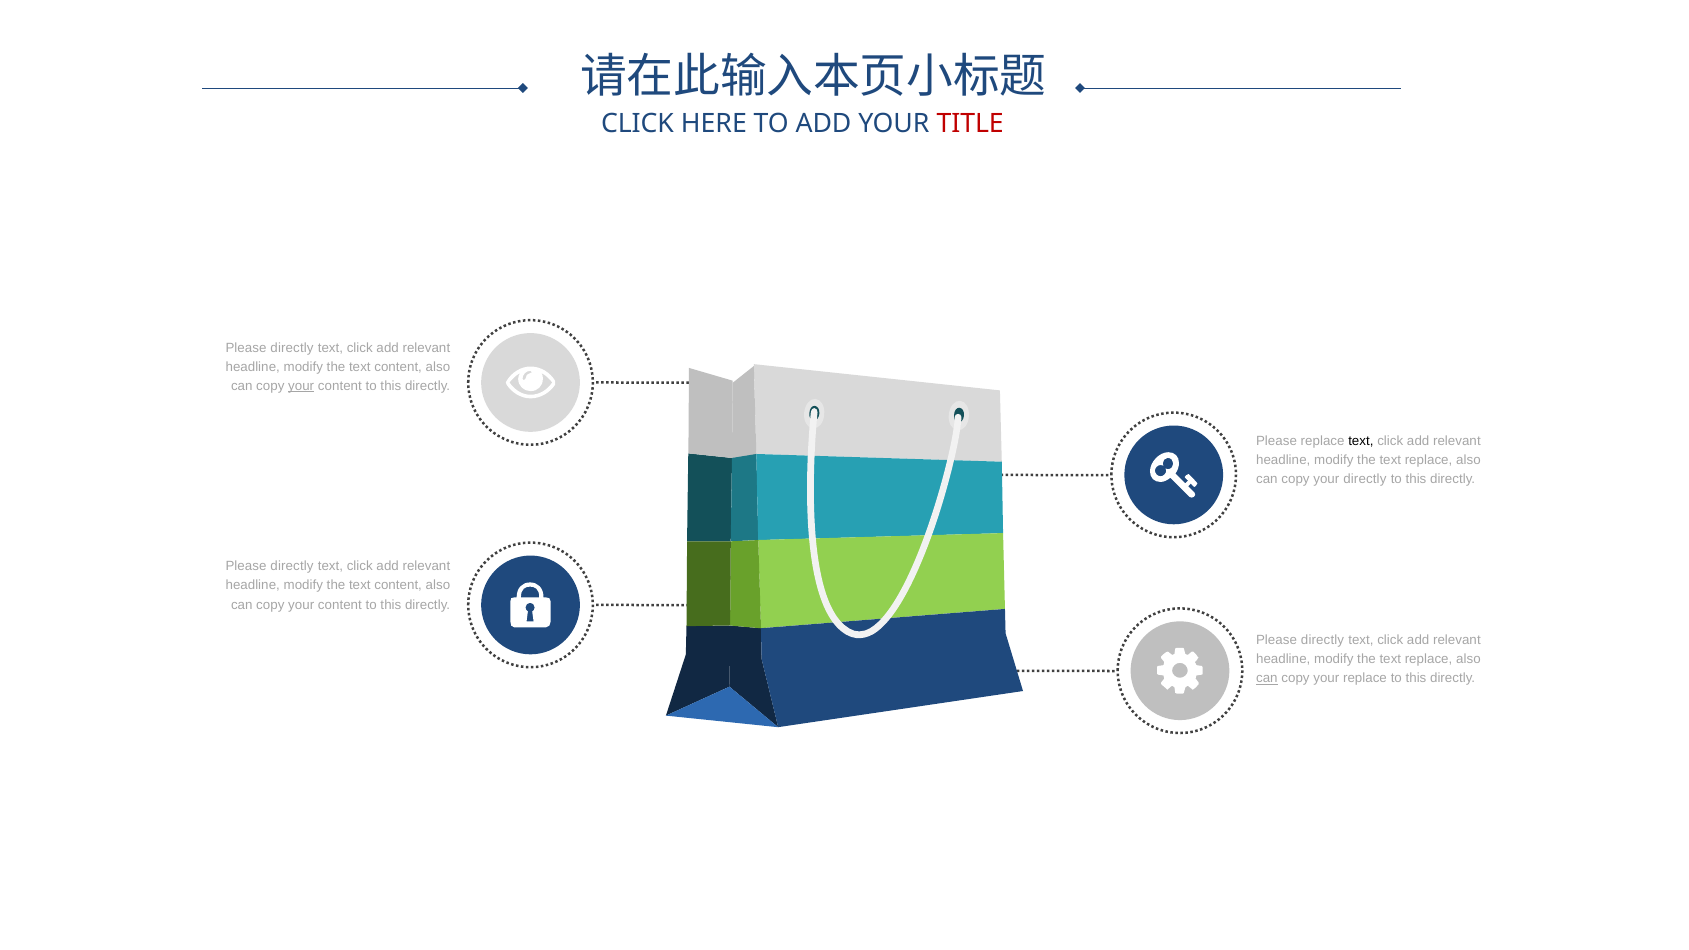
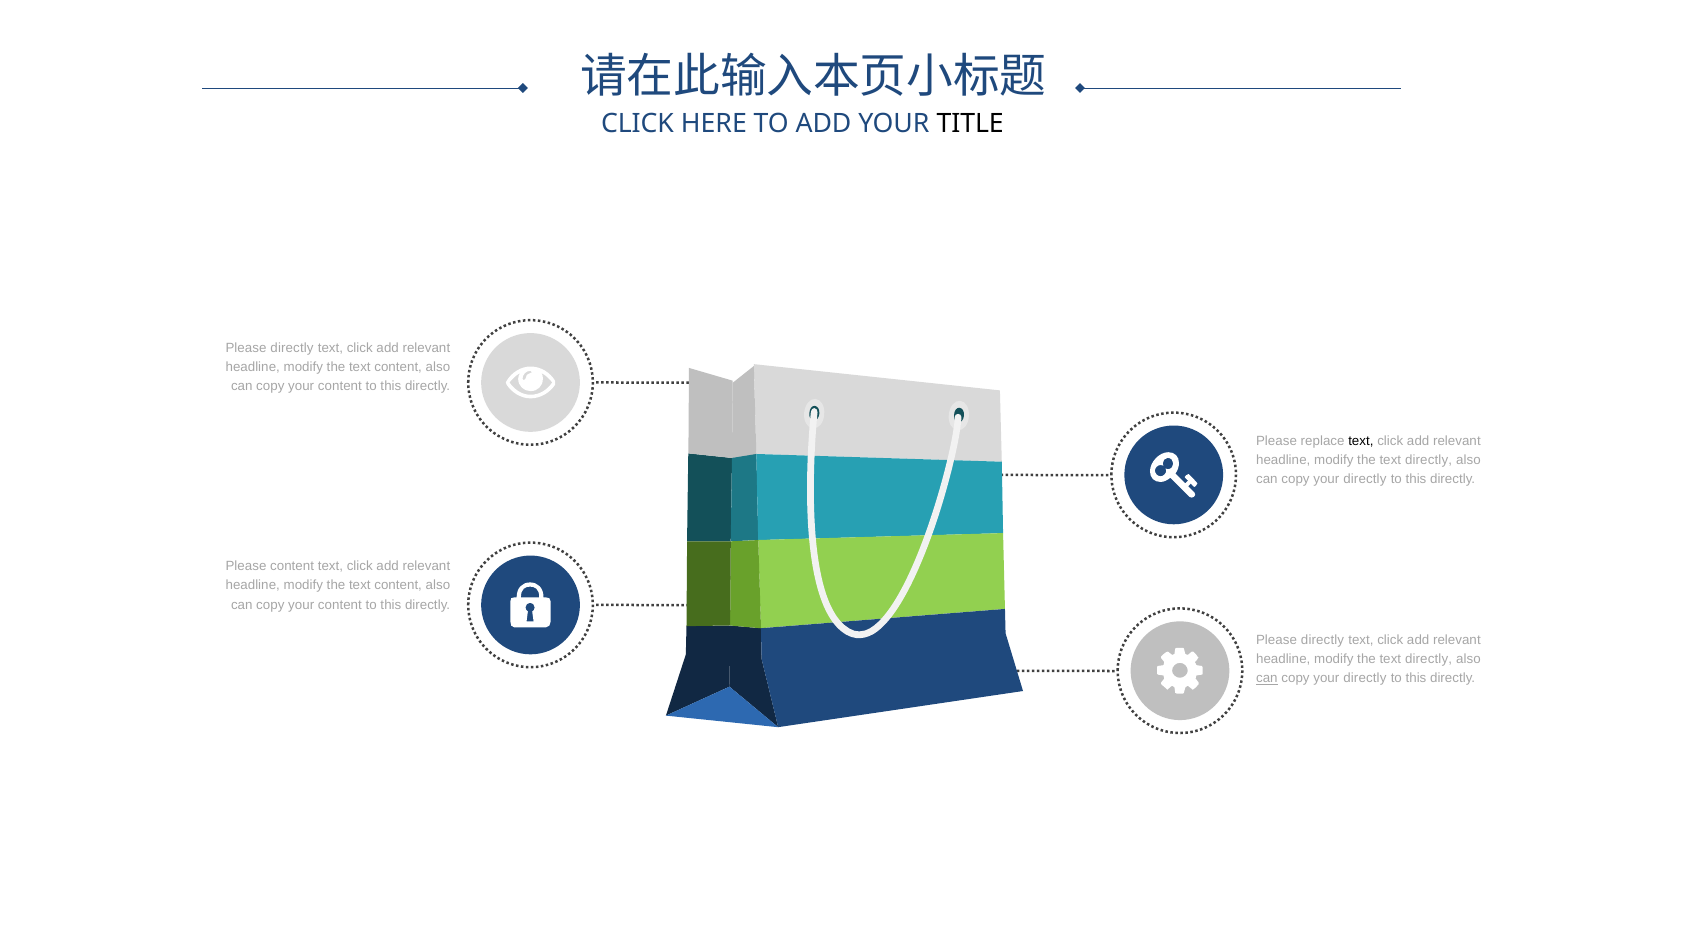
TITLE colour: red -> black
your at (301, 386) underline: present -> none
replace at (1429, 460): replace -> directly
directly at (292, 566): directly -> content
replace at (1429, 659): replace -> directly
replace at (1365, 678): replace -> directly
